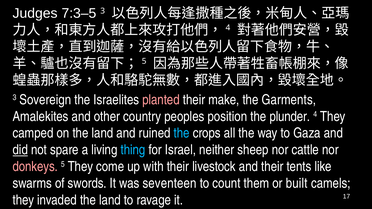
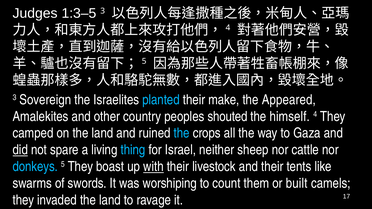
7:3–5: 7:3–5 -> 1:3–5
planted colour: pink -> light blue
Garments: Garments -> Appeared
position: position -> shouted
plunder: plunder -> himself
donkeys colour: pink -> light blue
come: come -> boast
with underline: none -> present
seventeen: seventeen -> worshiping
